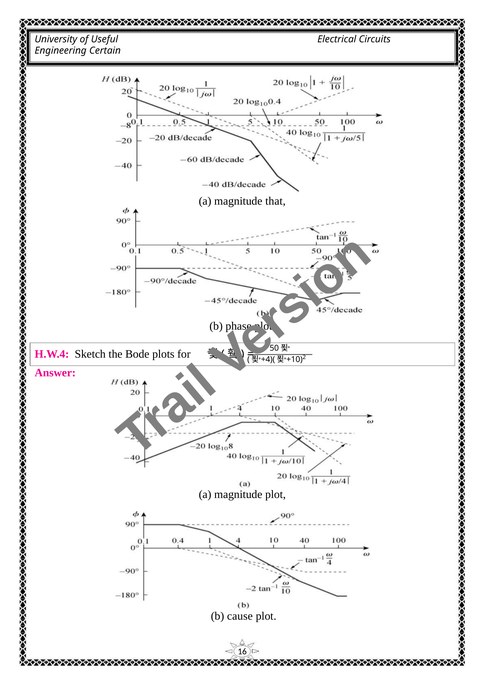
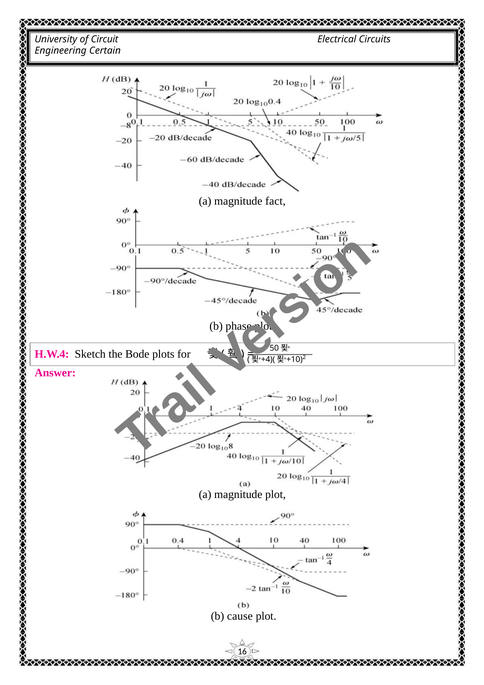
Useful: Useful -> Circuit
that: that -> fact
